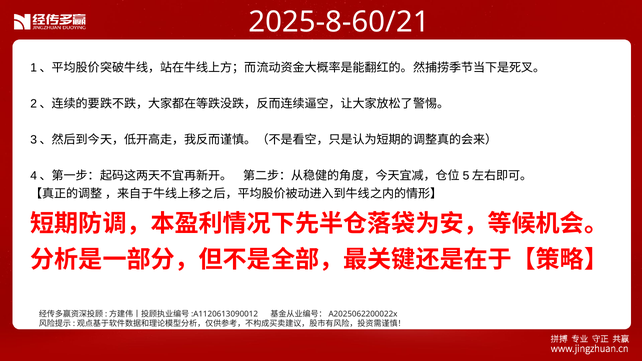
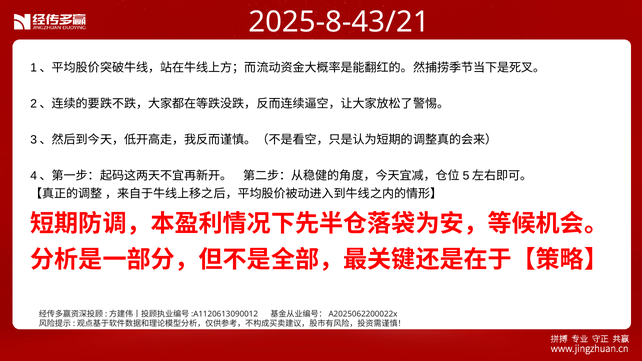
2025-8-60/21: 2025-8-60/21 -> 2025-8-43/21
